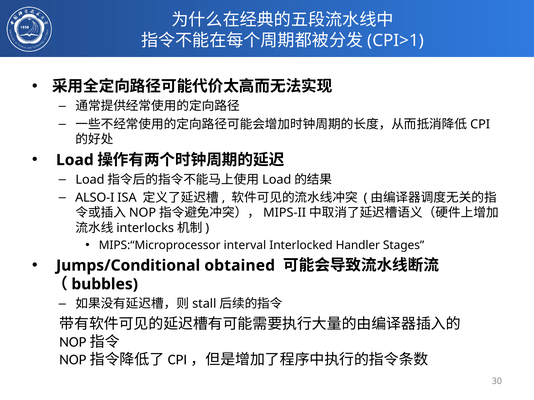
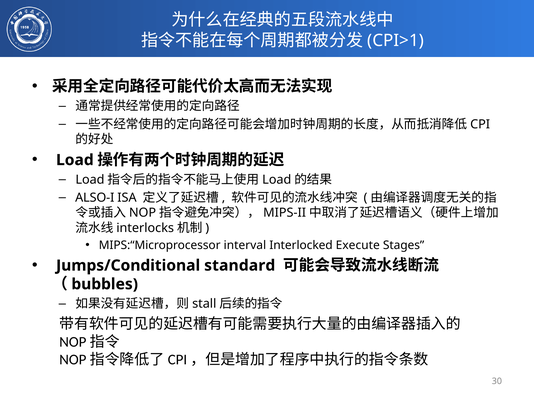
Handler: Handler -> Execute
obtained: obtained -> standard
